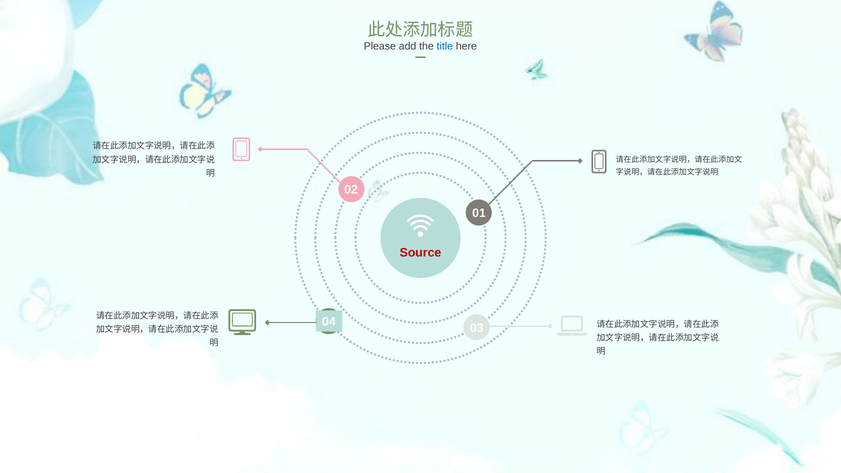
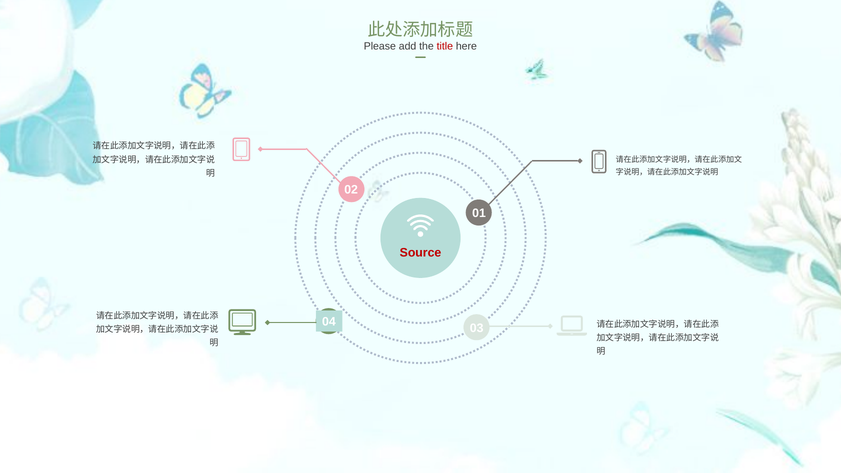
title colour: blue -> red
